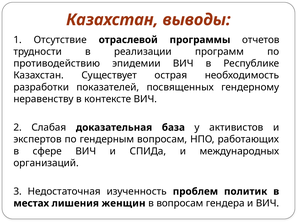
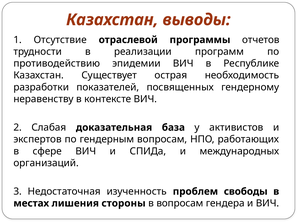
политик: политик -> свободы
женщин: женщин -> стороны
